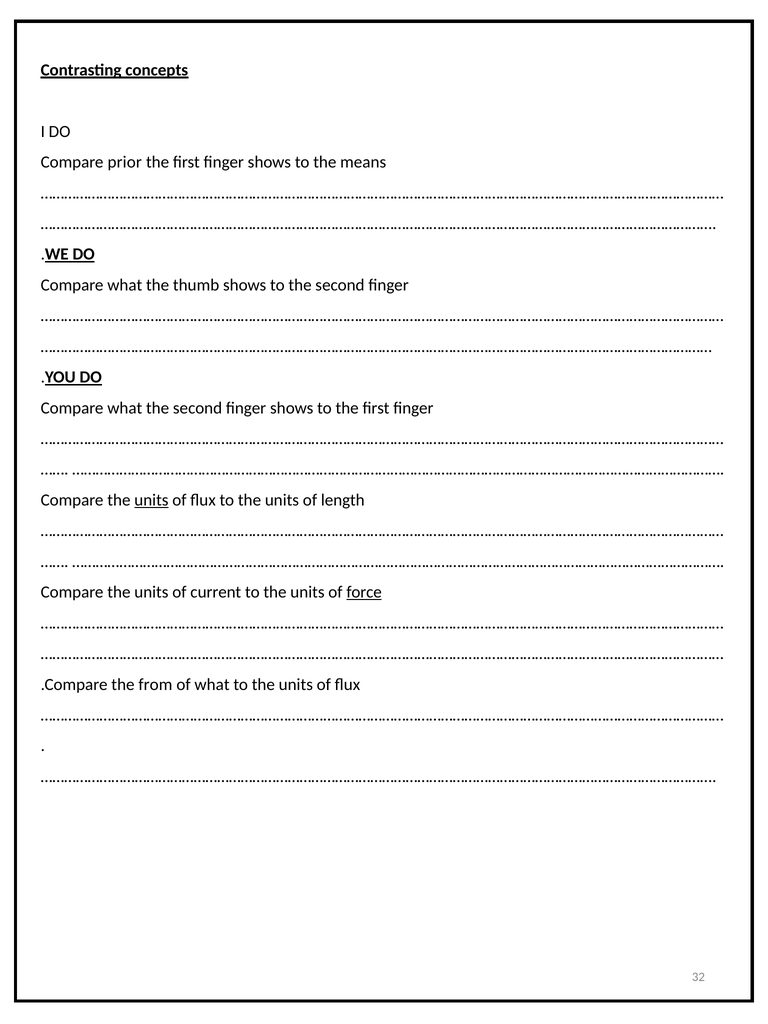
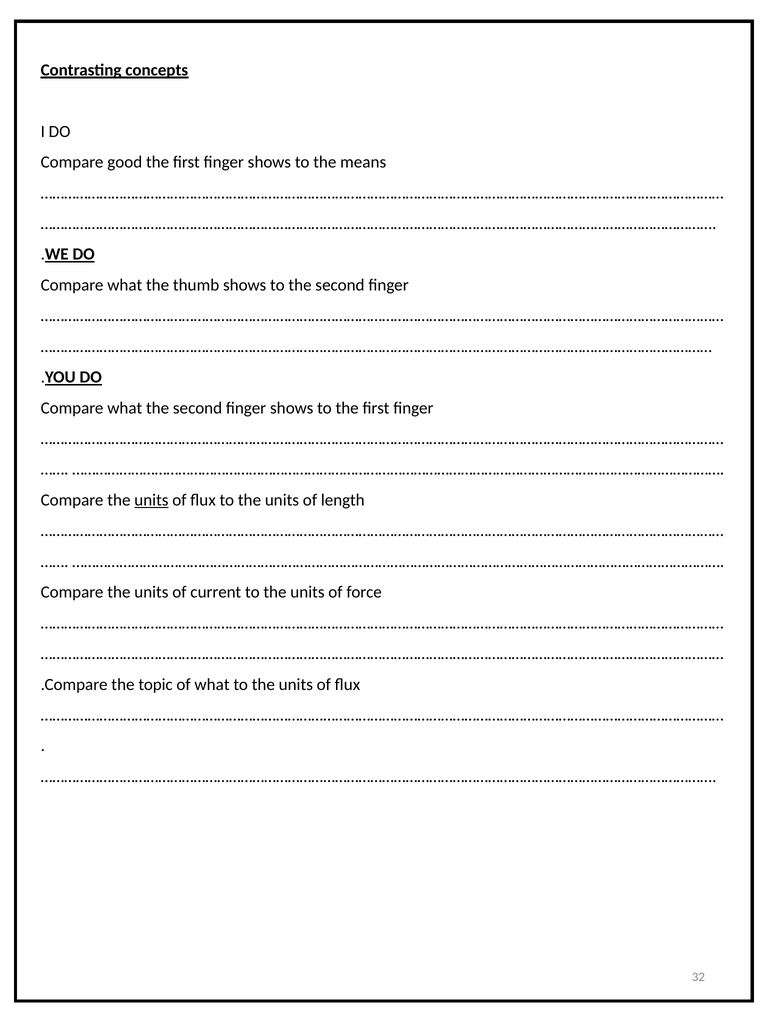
prior: prior -> good
force underline: present -> none
from: from -> topic
